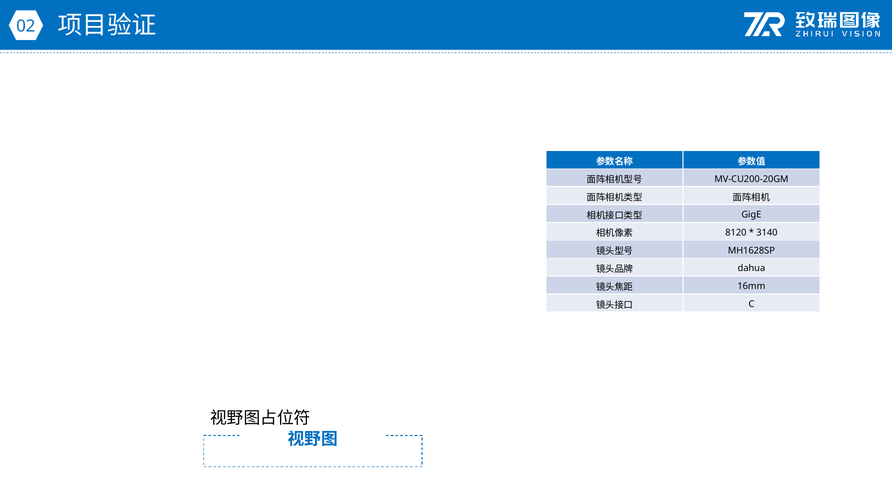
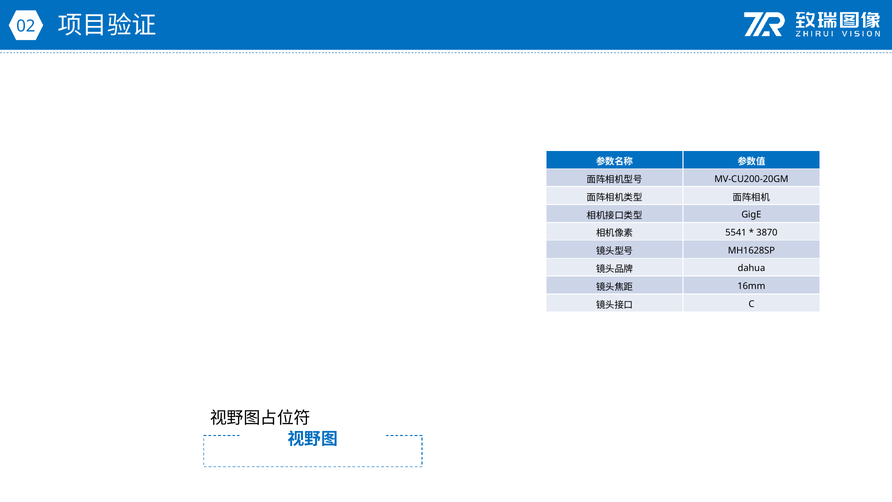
8120: 8120 -> 5541
3140: 3140 -> 3870
